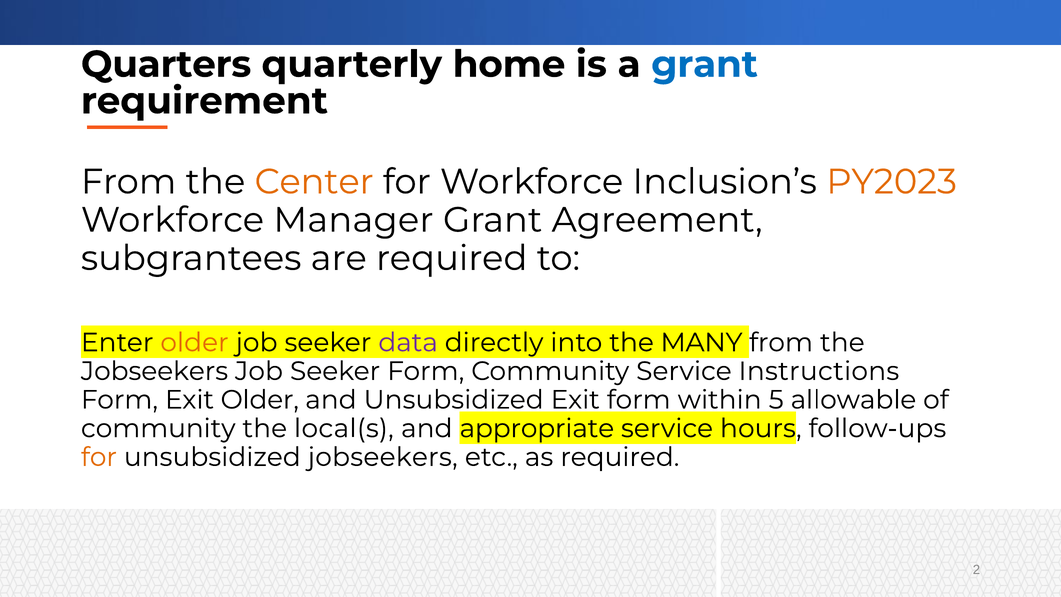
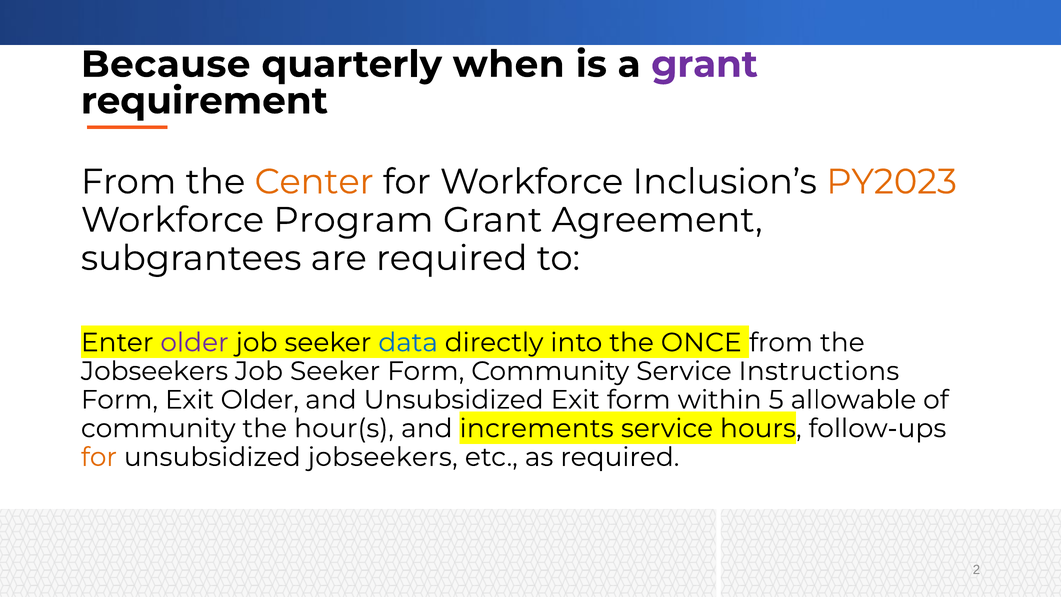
Quarters: Quarters -> Because
home: home -> when
grant at (705, 64) colour: blue -> purple
Manager: Manager -> Program
older at (195, 342) colour: orange -> purple
data colour: purple -> blue
MANY: MANY -> ONCE
local(s: local(s -> hour(s
appropriate: appropriate -> increments
